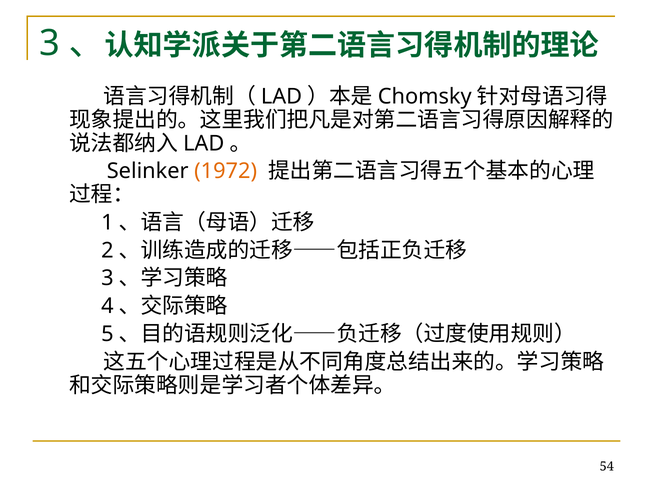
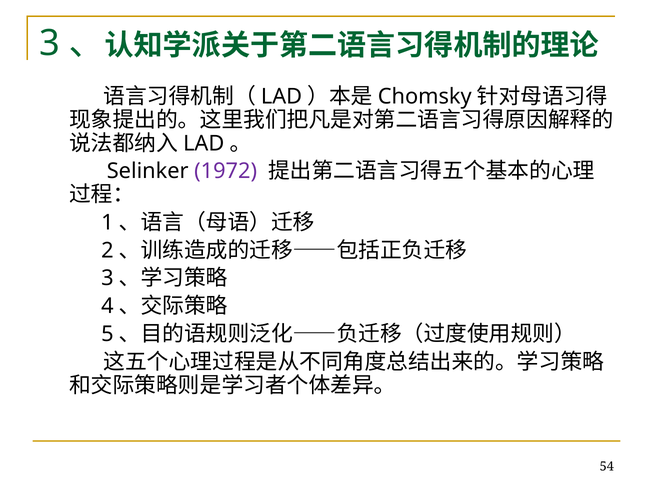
1972 colour: orange -> purple
